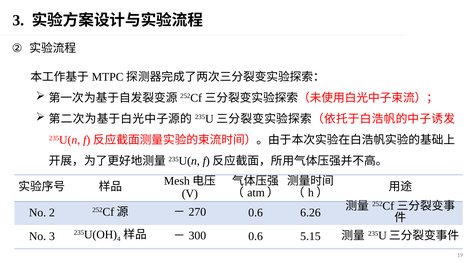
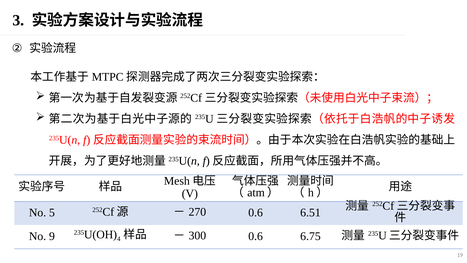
2: 2 -> 5
6.26: 6.26 -> 6.51
No 3: 3 -> 9
5.15: 5.15 -> 6.75
